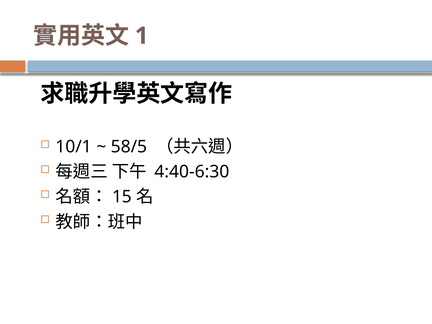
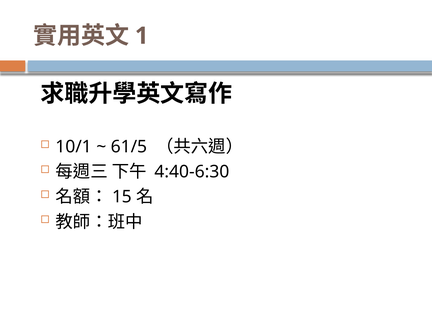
58/5: 58/5 -> 61/5
